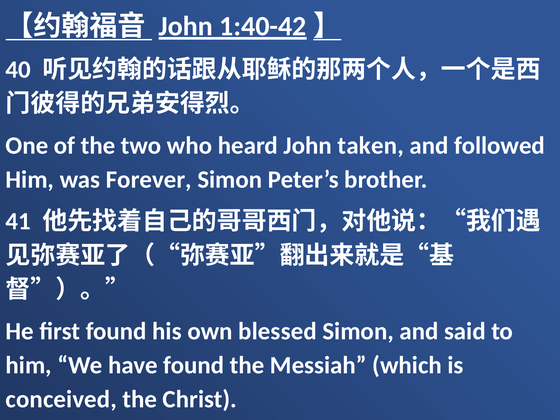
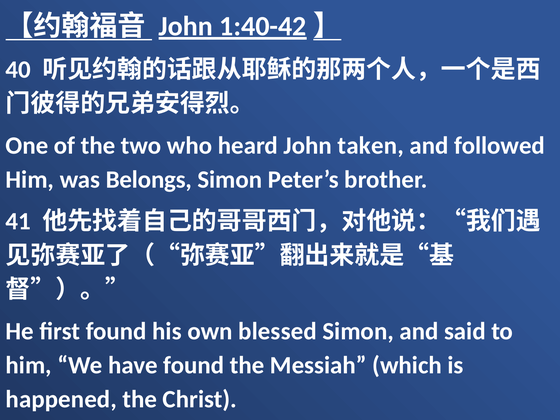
Forever: Forever -> Belongs
conceived: conceived -> happened
